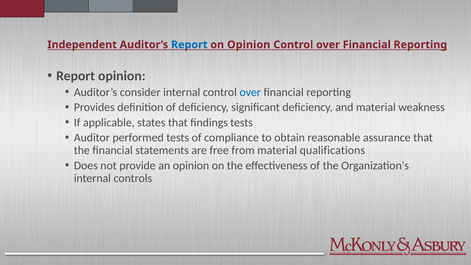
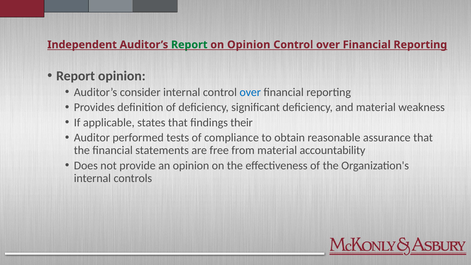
Report at (189, 45) colour: blue -> green
findings tests: tests -> their
qualifications: qualifications -> accountability
